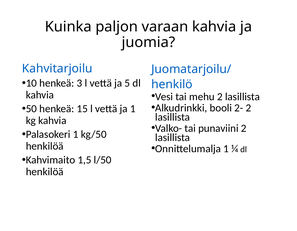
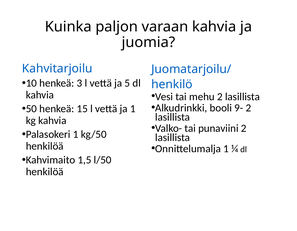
2-: 2- -> 9-
